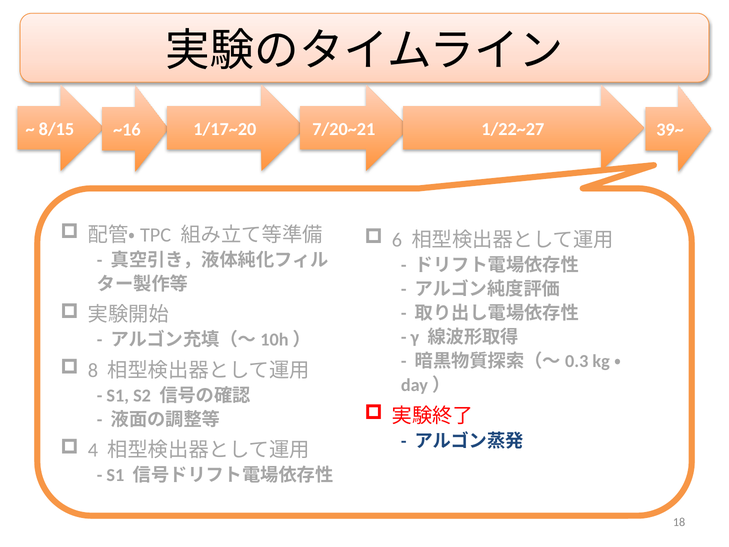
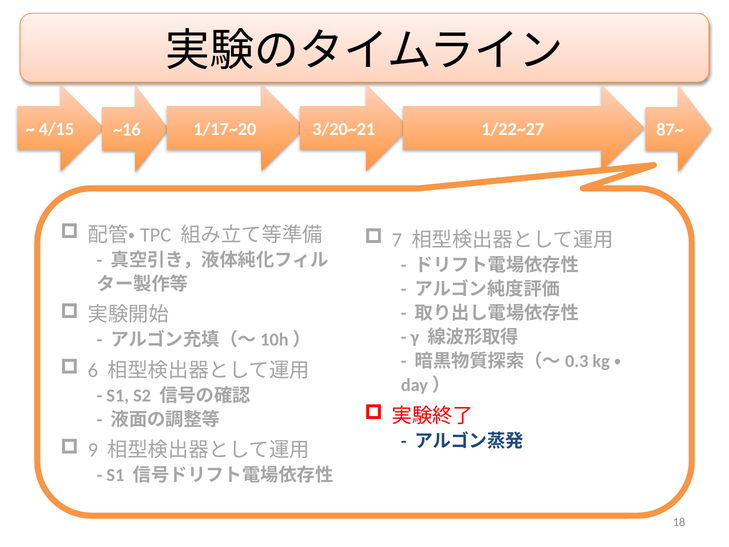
8/15: 8/15 -> 4/15
7/20~21: 7/20~21 -> 3/20~21
39~: 39~ -> 87~
6: 6 -> 7
8: 8 -> 6
4: 4 -> 9
